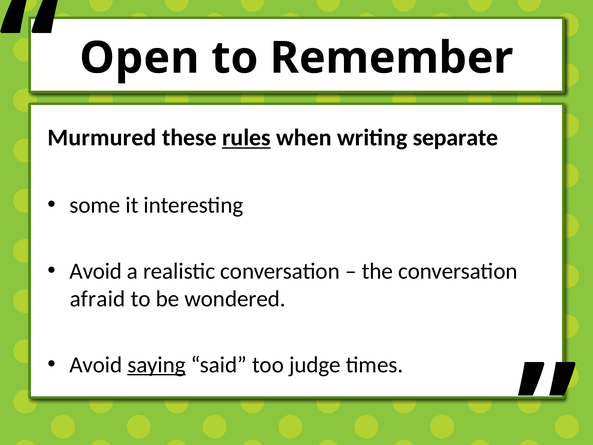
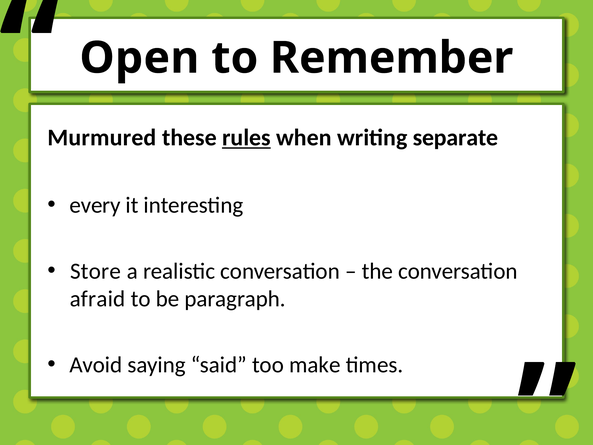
some: some -> every
Avoid at (96, 271): Avoid -> Store
wondered: wondered -> paragraph
saying underline: present -> none
judge: judge -> make
